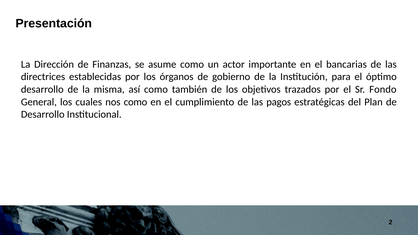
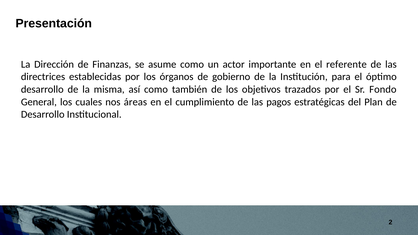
bancarias: bancarias -> referente
nos como: como -> áreas
